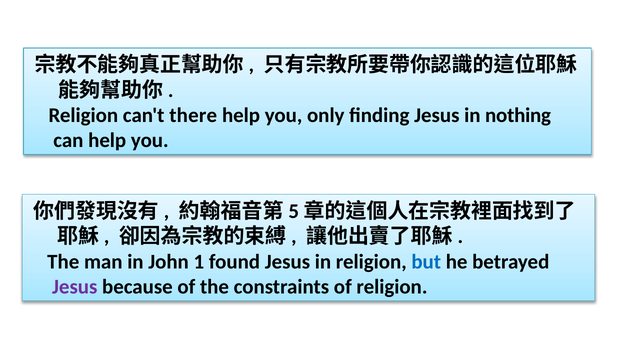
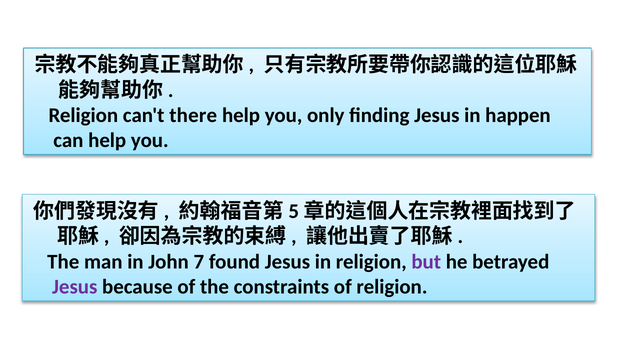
nothing: nothing -> happen
1: 1 -> 7
but colour: blue -> purple
